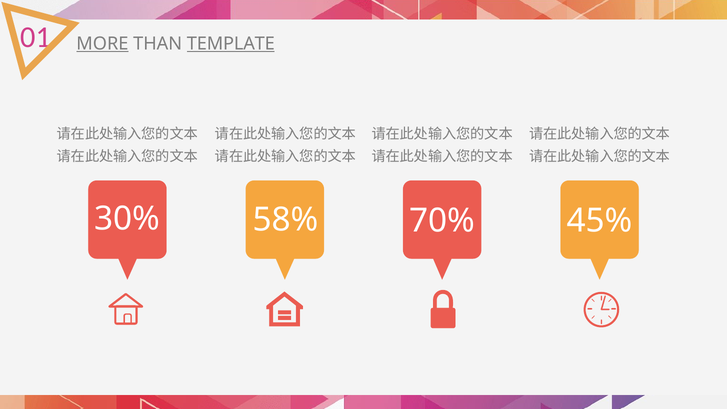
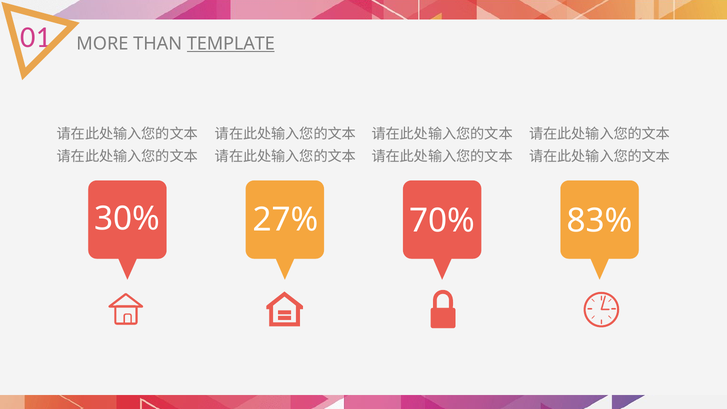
MORE underline: present -> none
58%: 58% -> 27%
45%: 45% -> 83%
